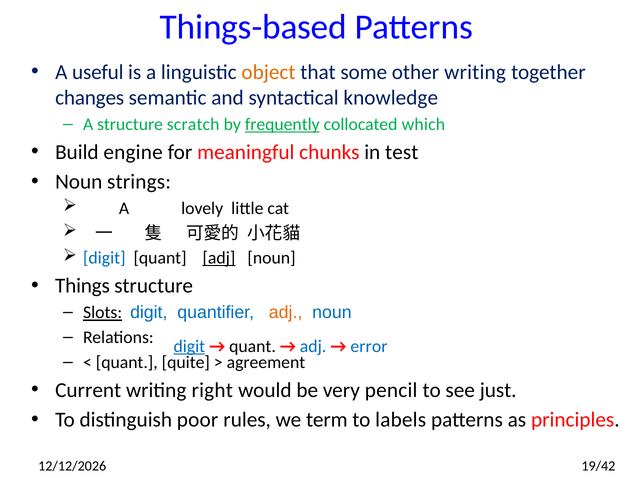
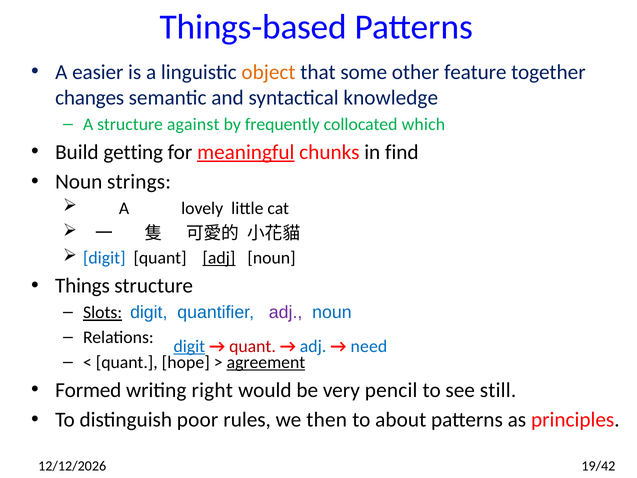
useful: useful -> easier
other writing: writing -> feature
scratch: scratch -> against
frequently underline: present -> none
engine: engine -> getting
meaningful underline: none -> present
test: test -> find
adj at (286, 312) colour: orange -> purple
quant at (253, 346) colour: black -> red
error: error -> need
quite: quite -> hope
agreement underline: none -> present
Current: Current -> Formed
just: just -> still
term: term -> then
labels: labels -> about
